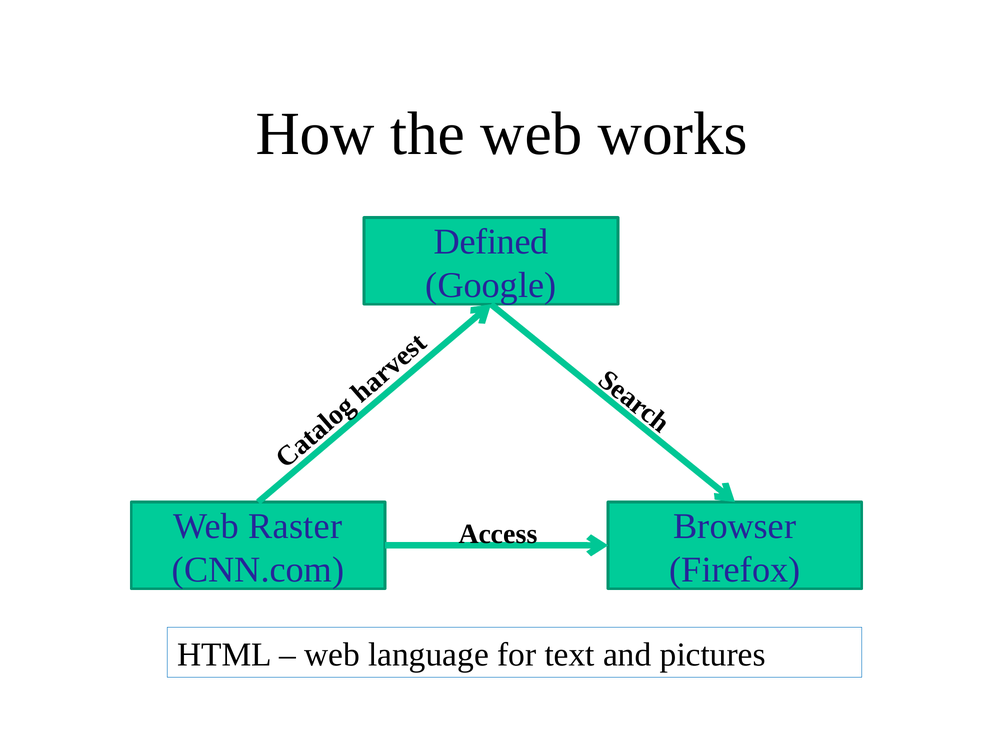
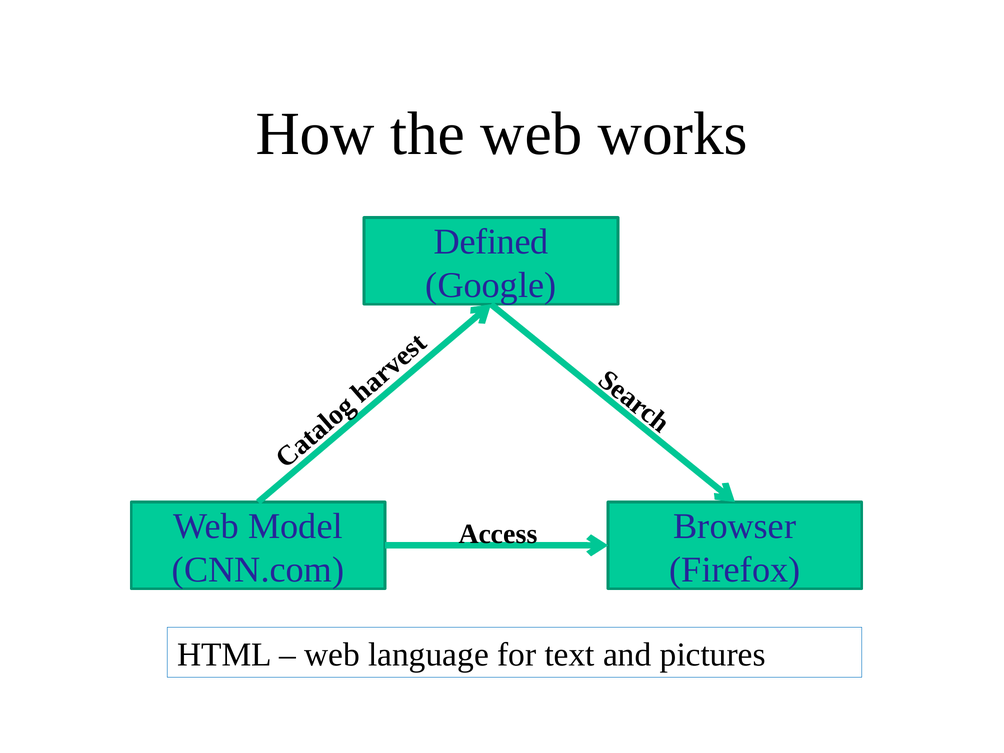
Raster: Raster -> Model
